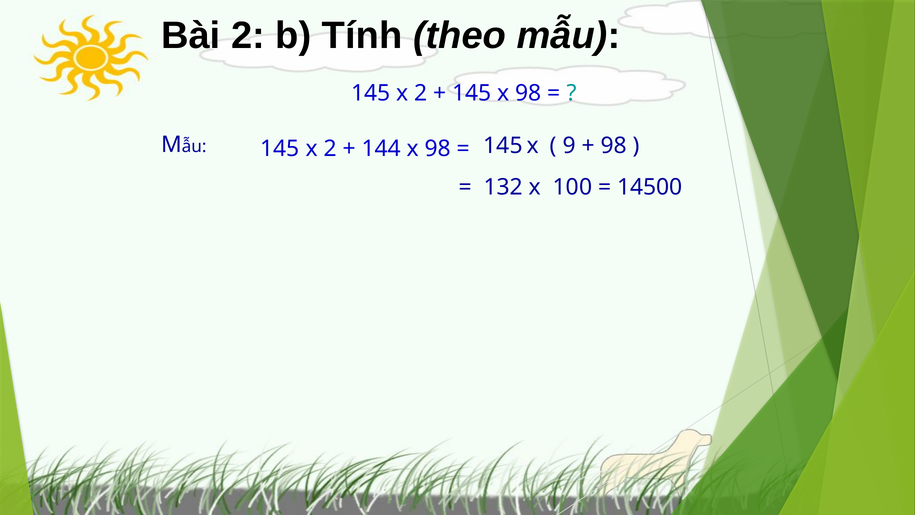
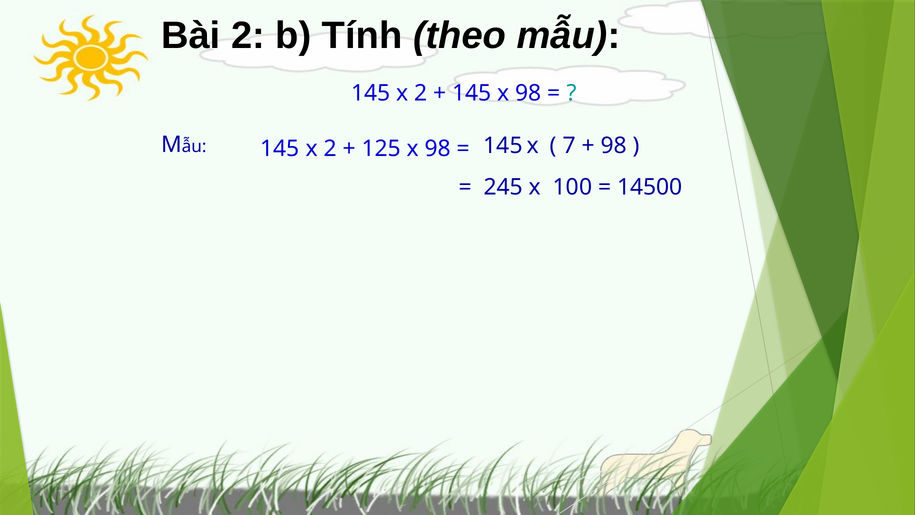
144: 144 -> 125
9: 9 -> 7
132: 132 -> 245
